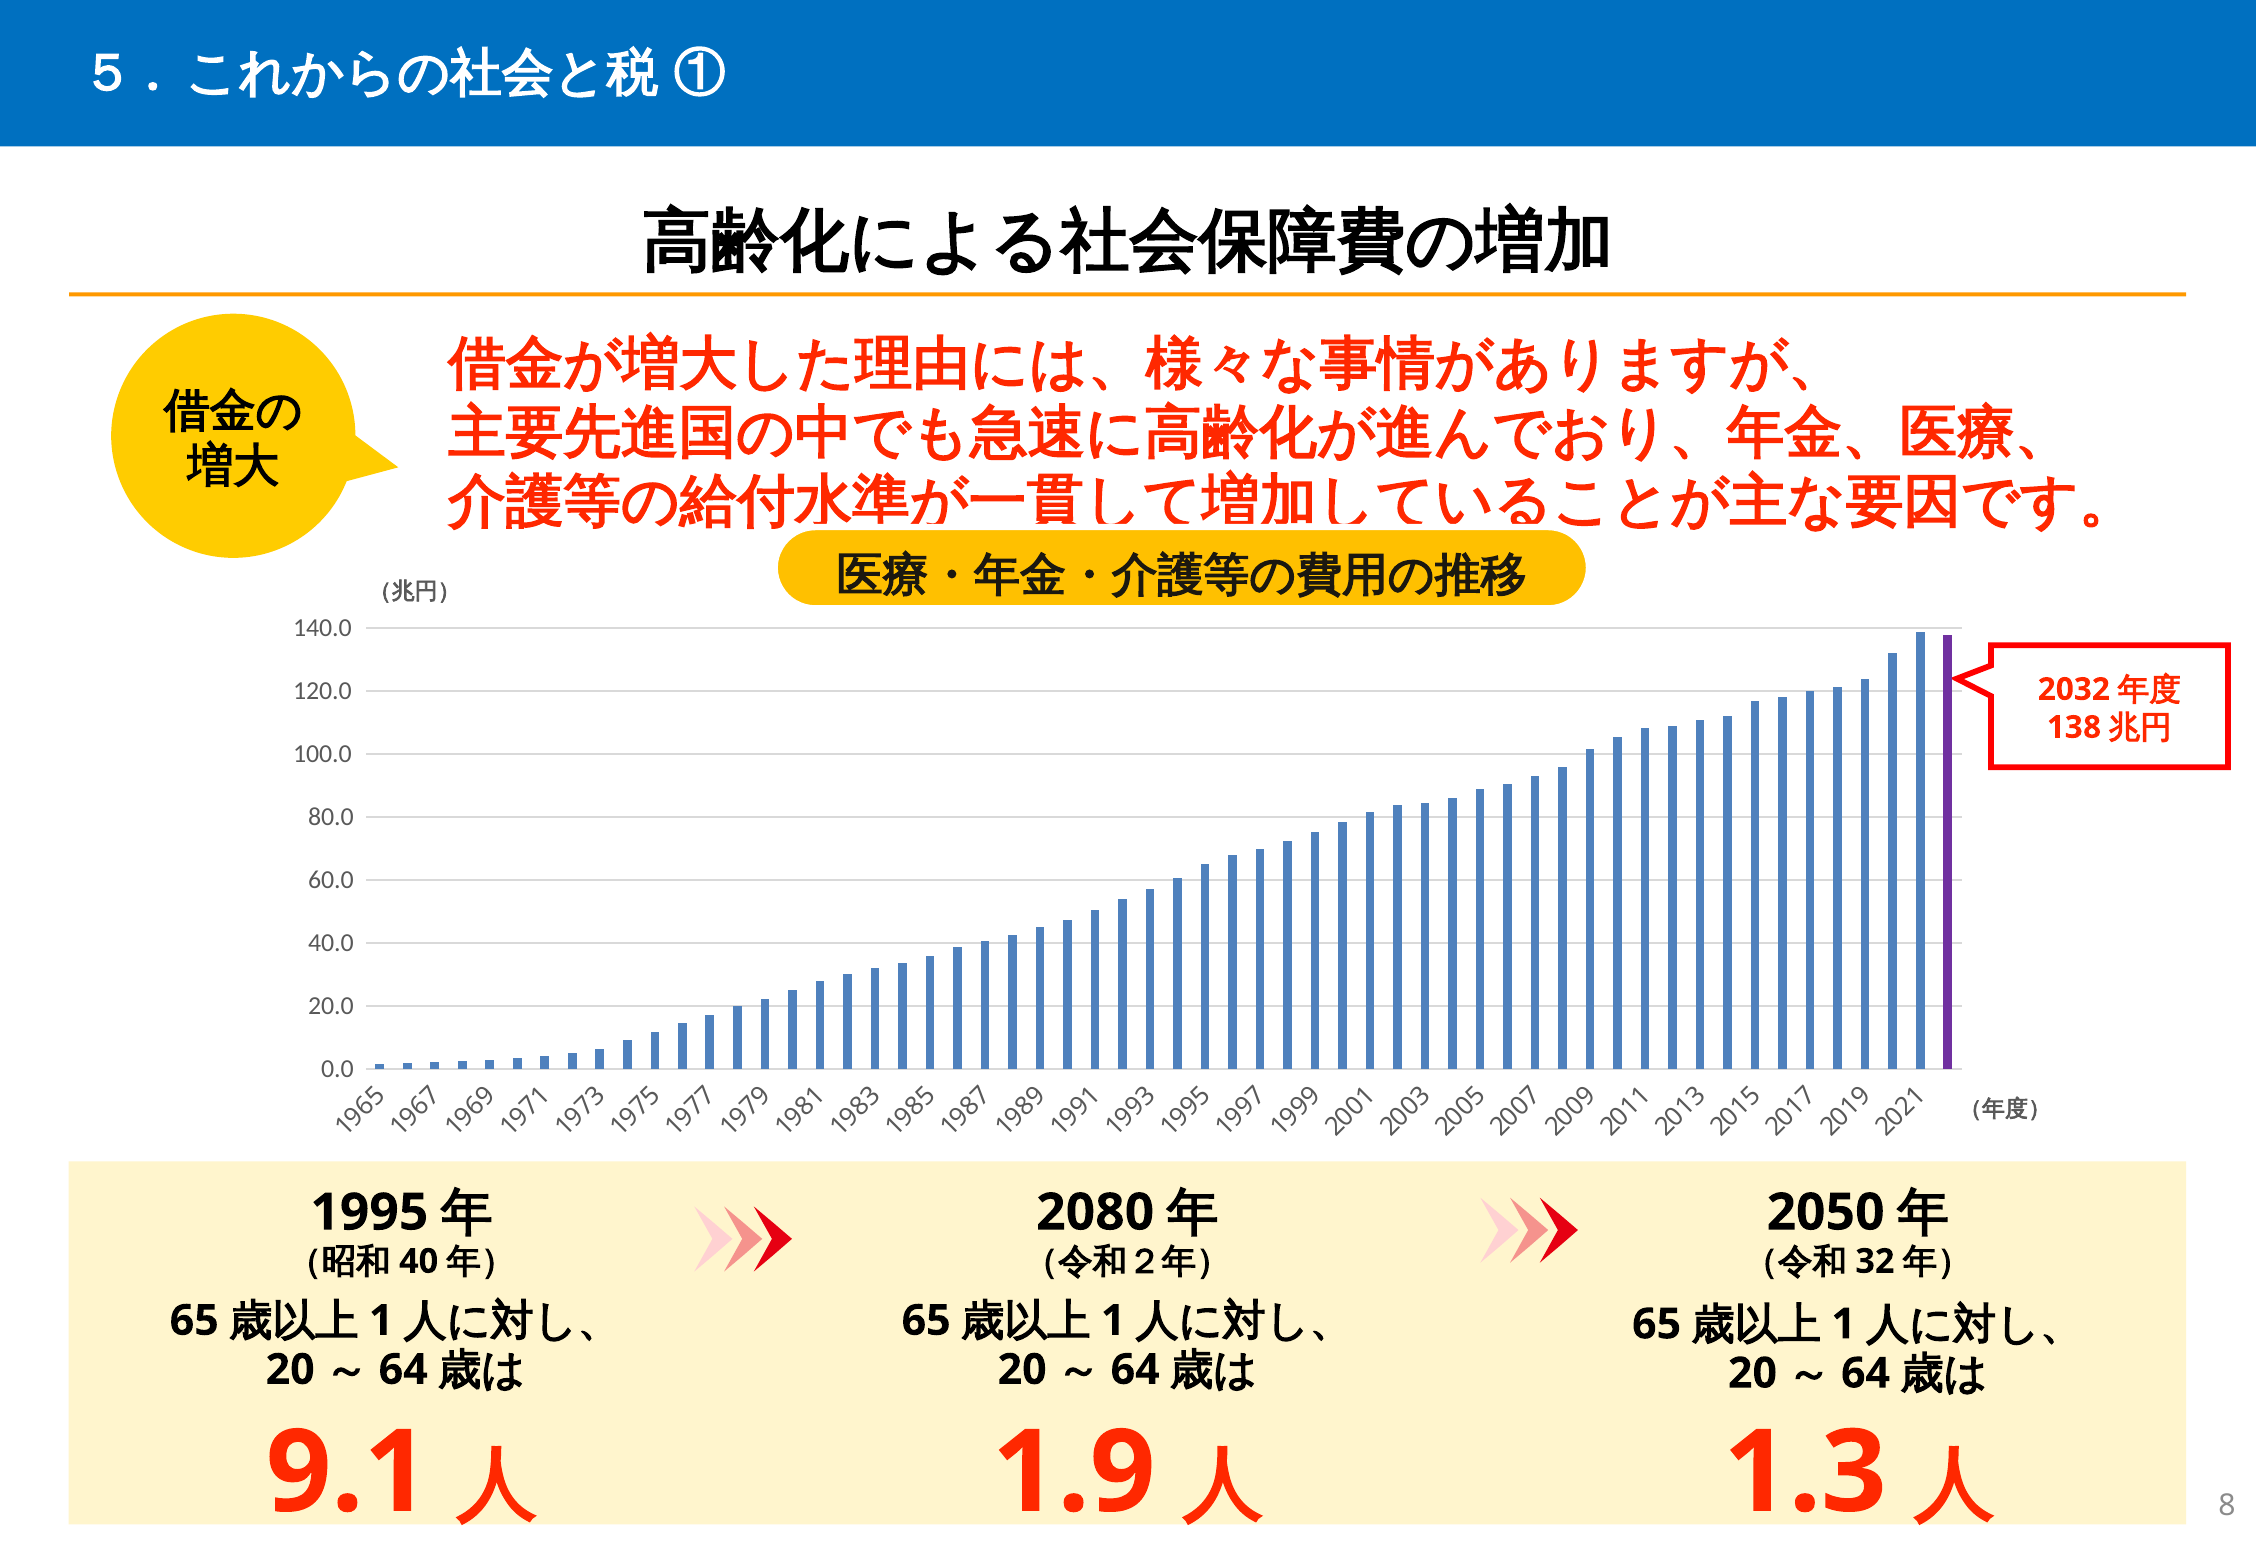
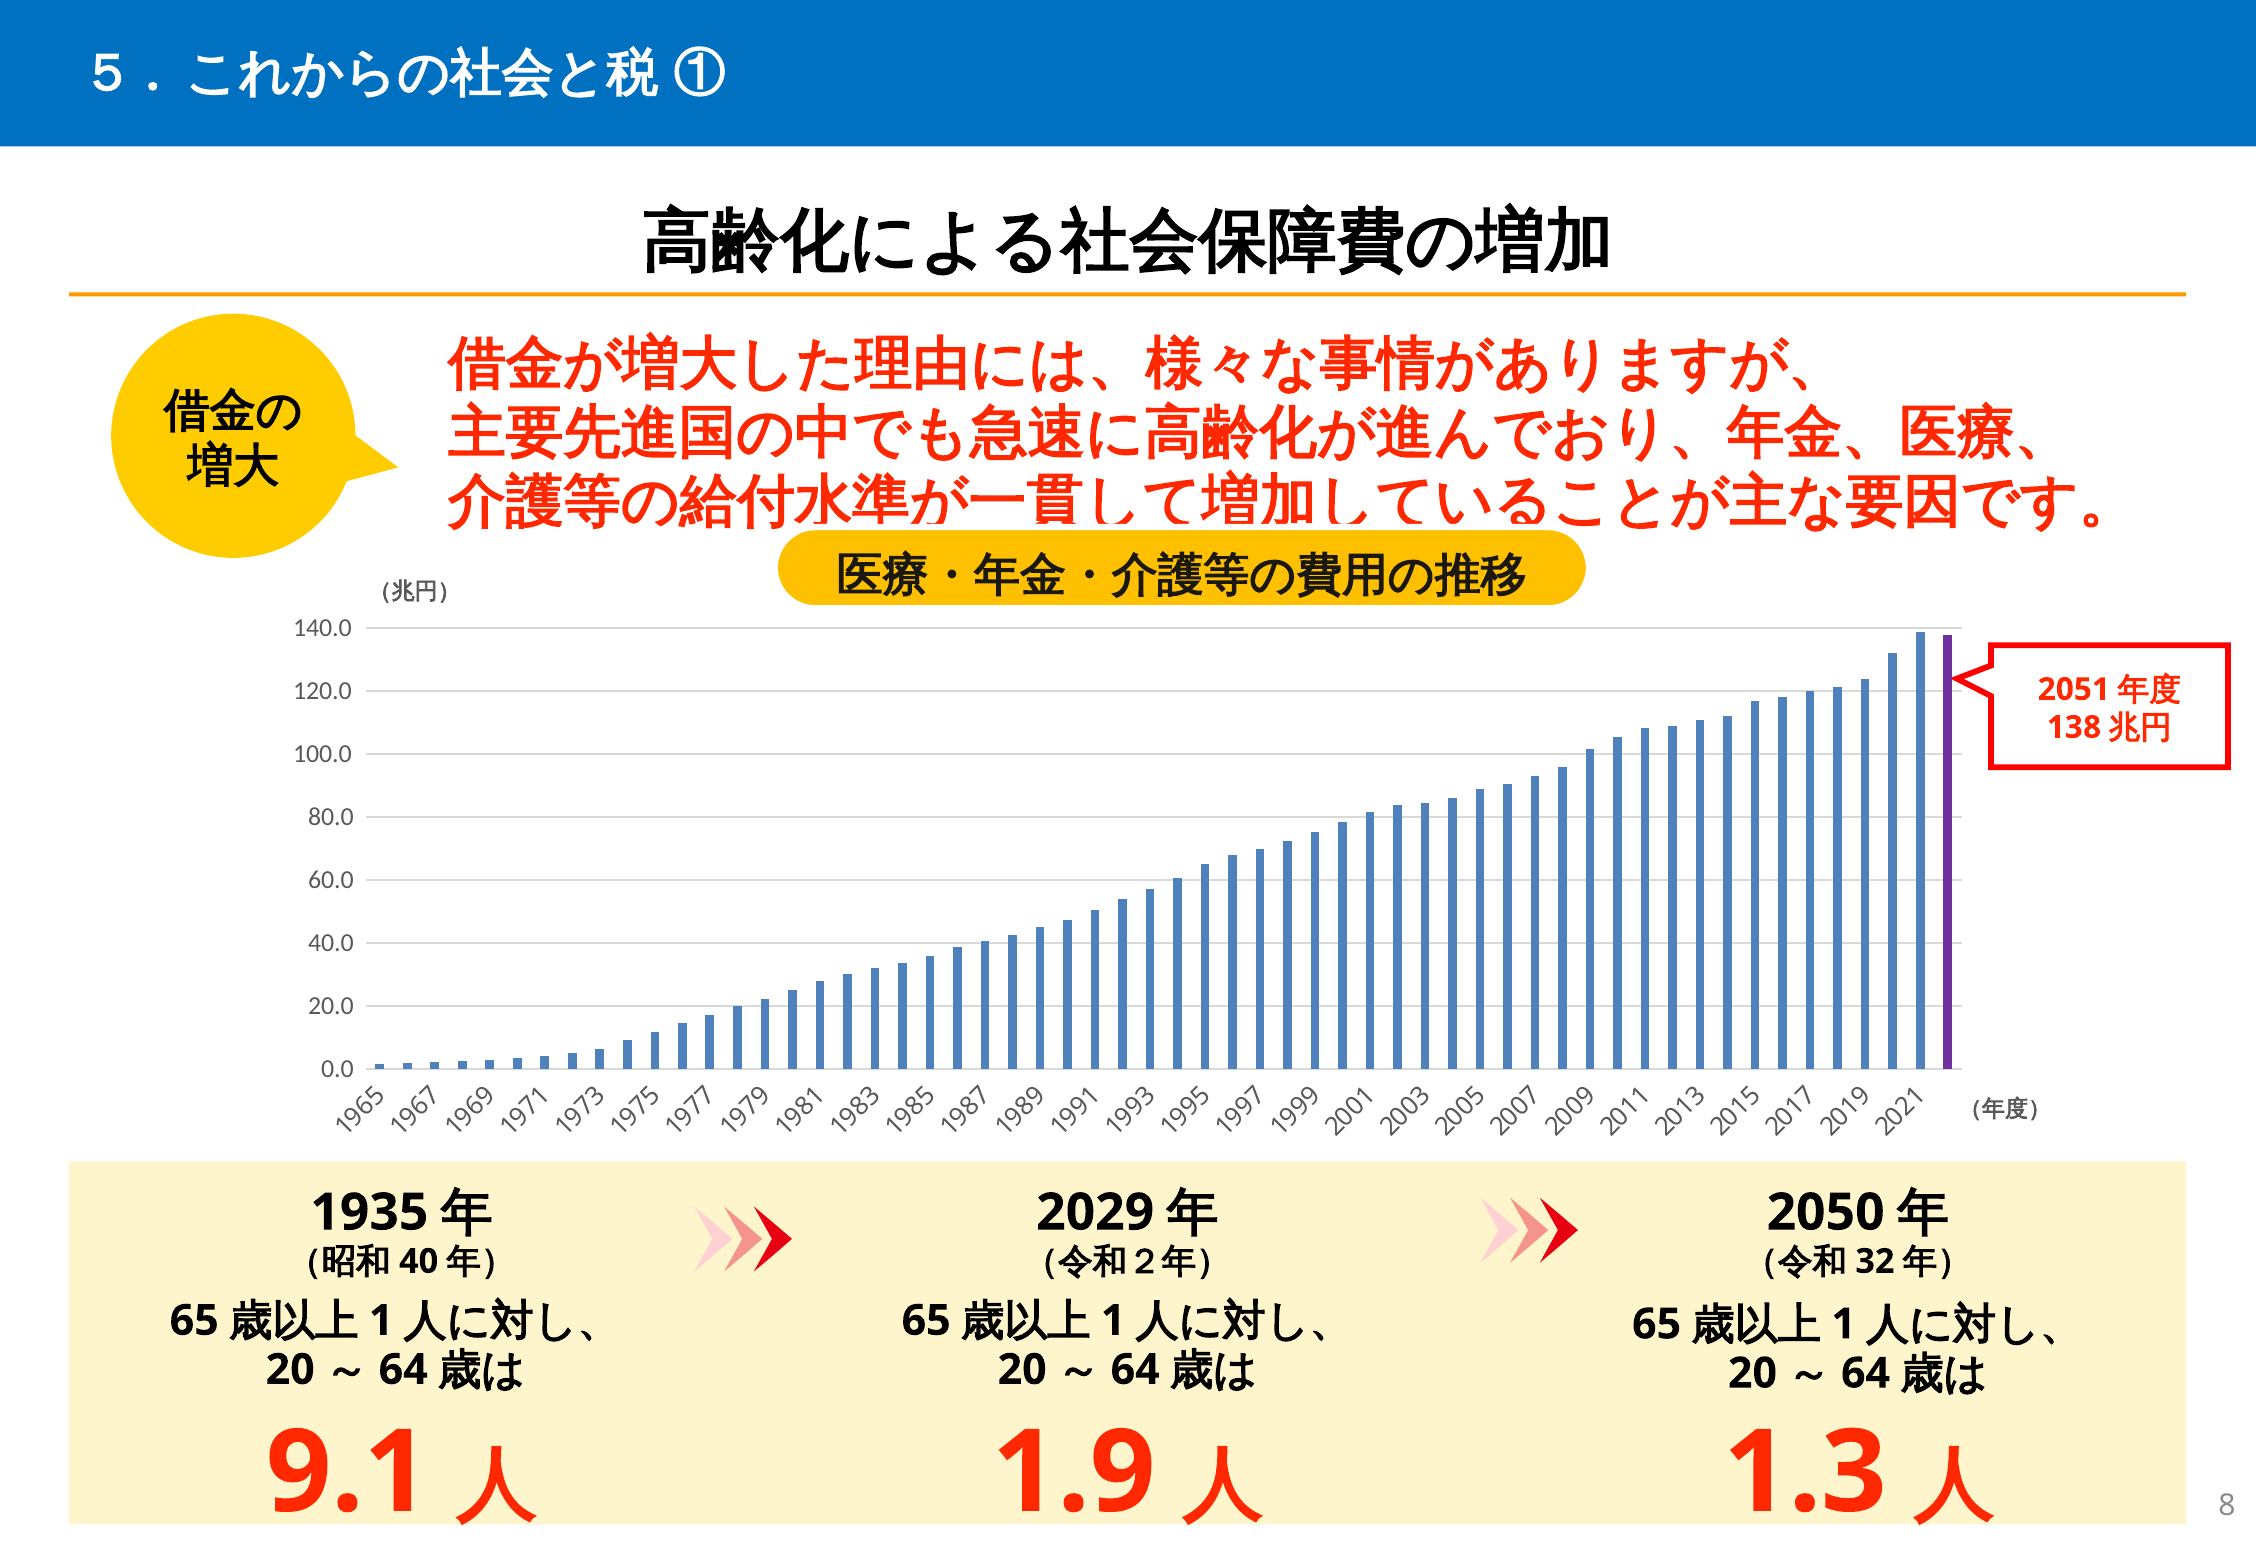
2032: 2032 -> 2051
1995: 1995 -> 1935
2080: 2080 -> 2029
